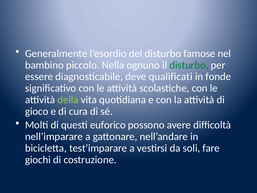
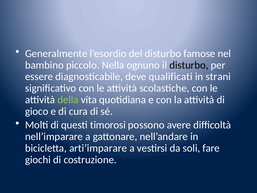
disturbo at (189, 65) colour: green -> black
fonde: fonde -> strani
euforico: euforico -> timorosi
test’imparare: test’imparare -> arti’imparare
